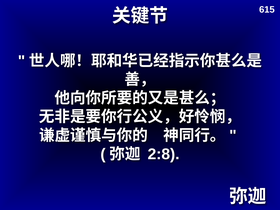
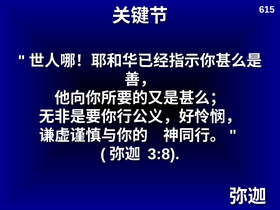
2:8: 2:8 -> 3:8
